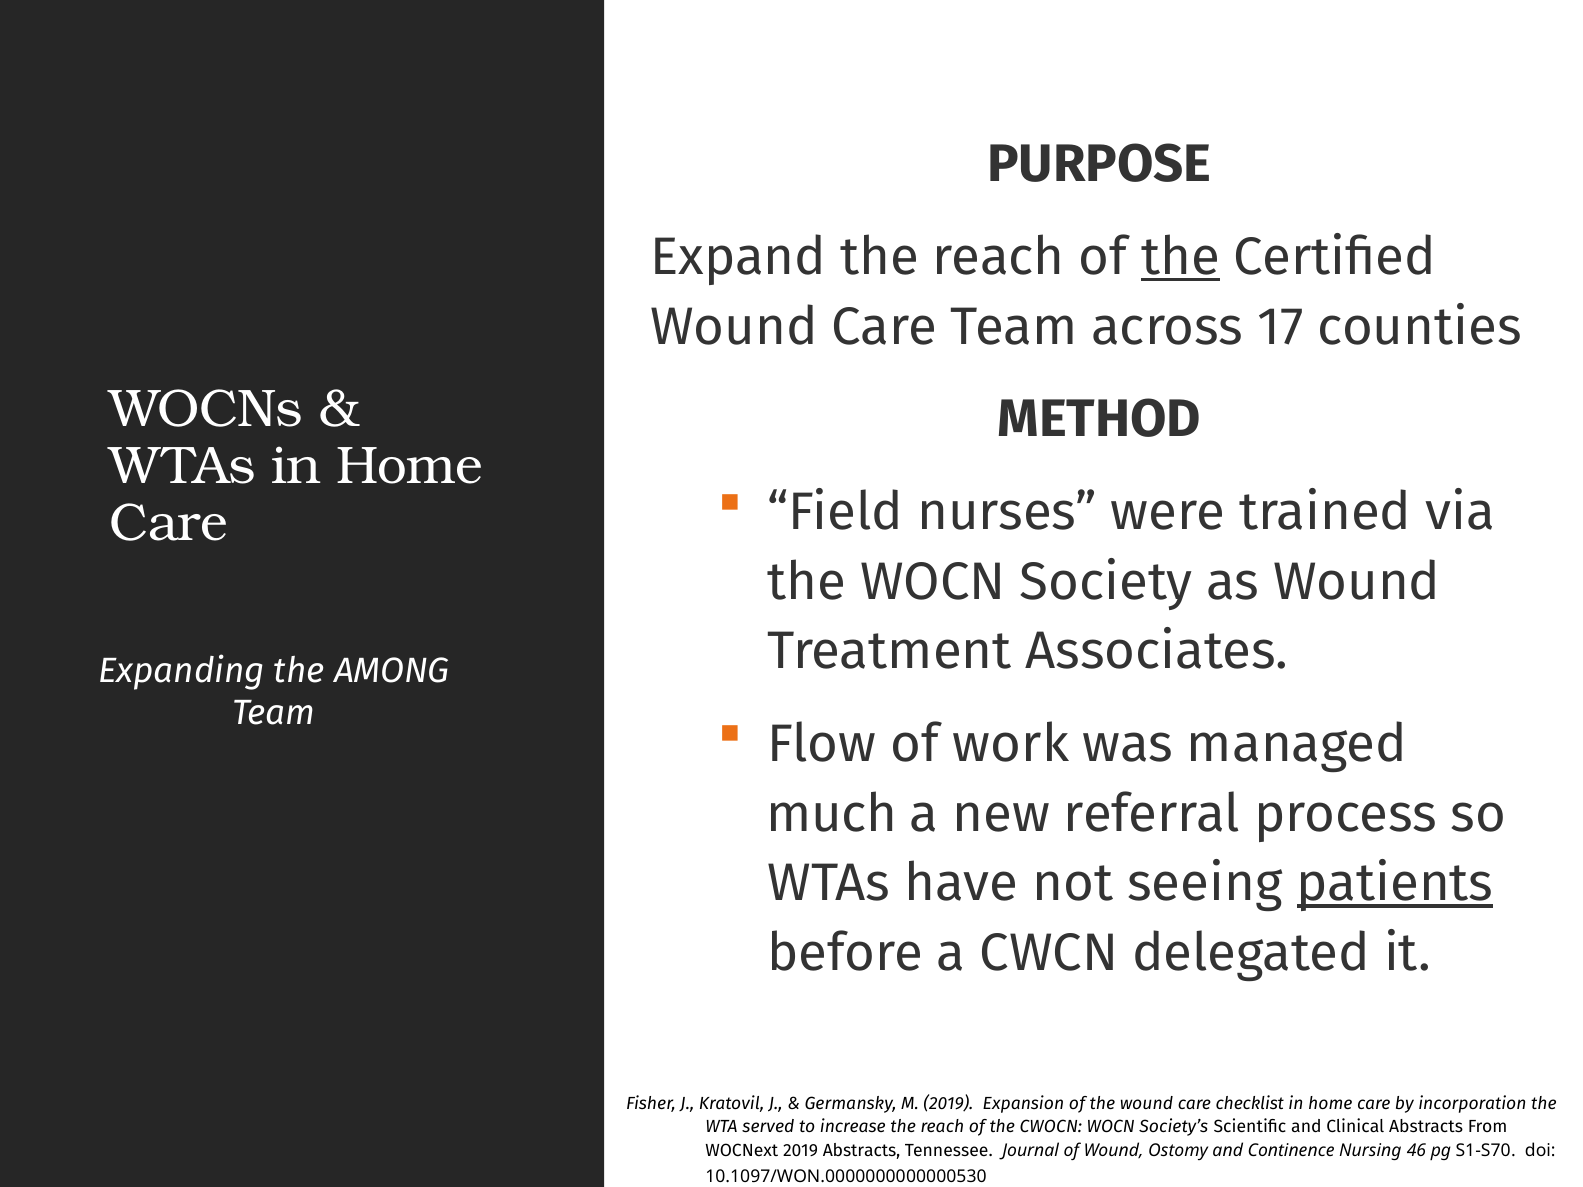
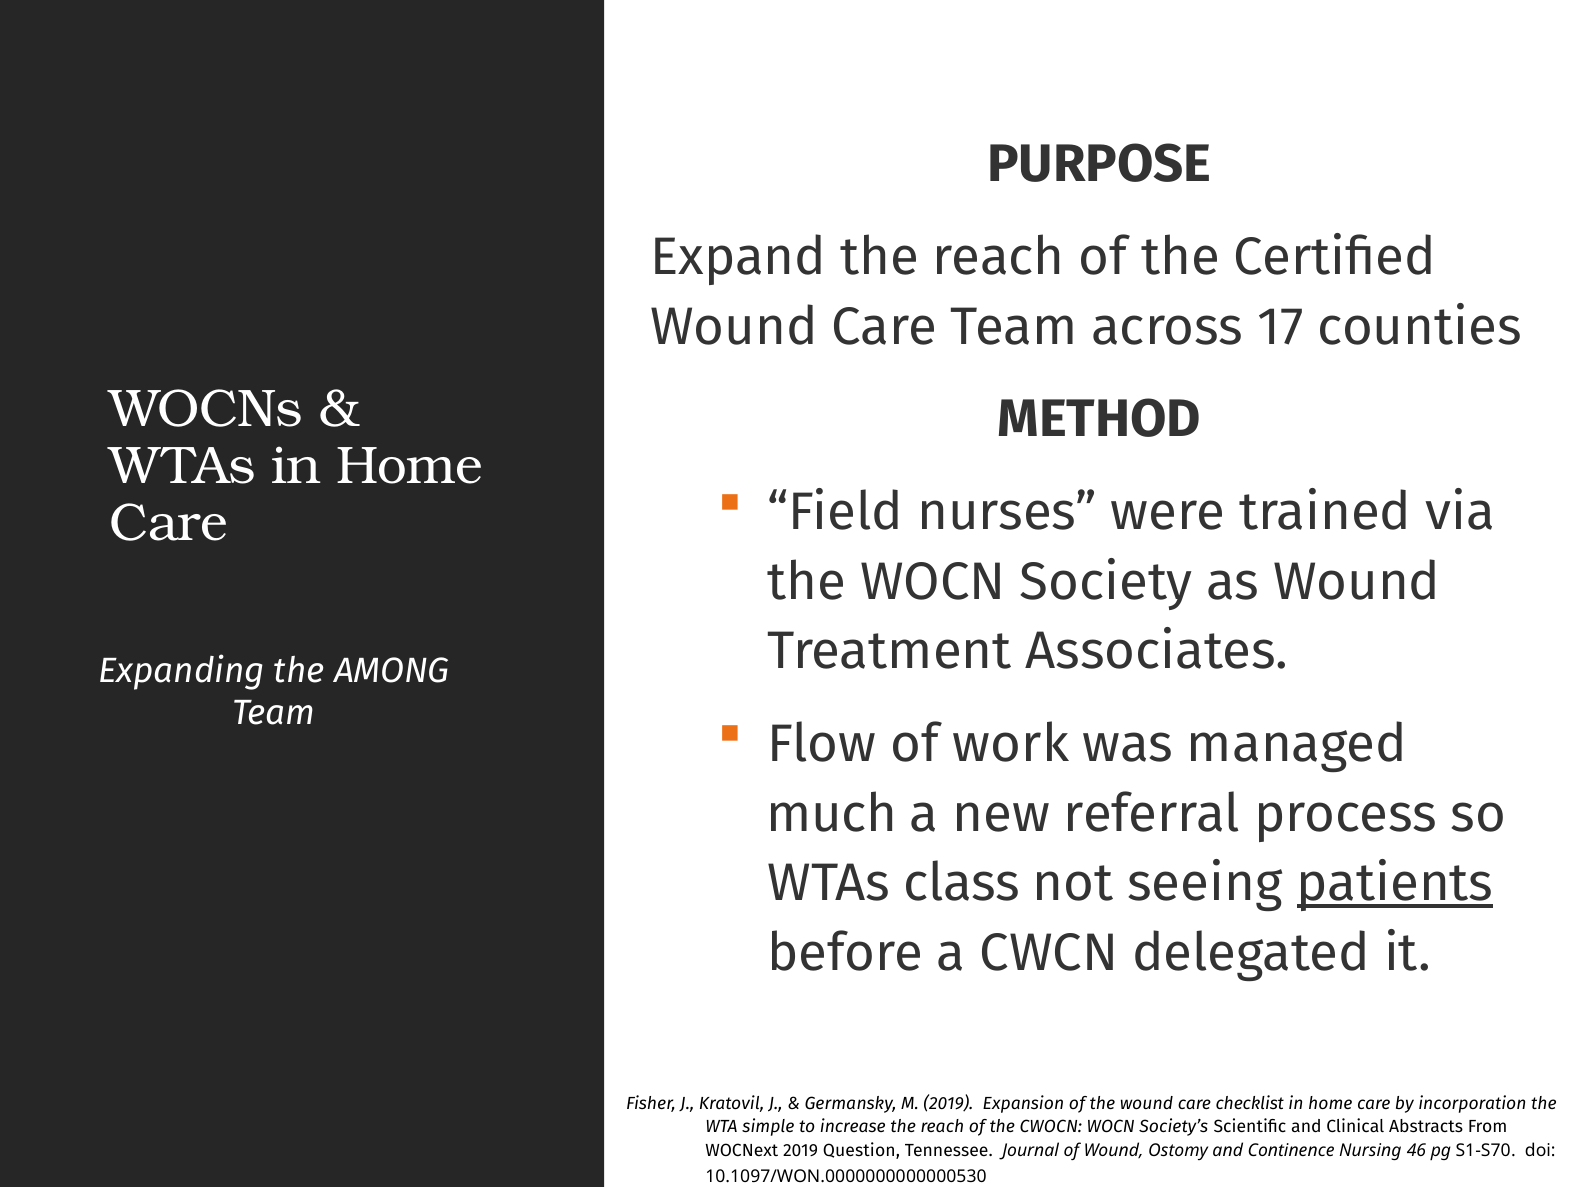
the at (1181, 257) underline: present -> none
have: have -> class
served: served -> simple
2019 Abstracts: Abstracts -> Question
